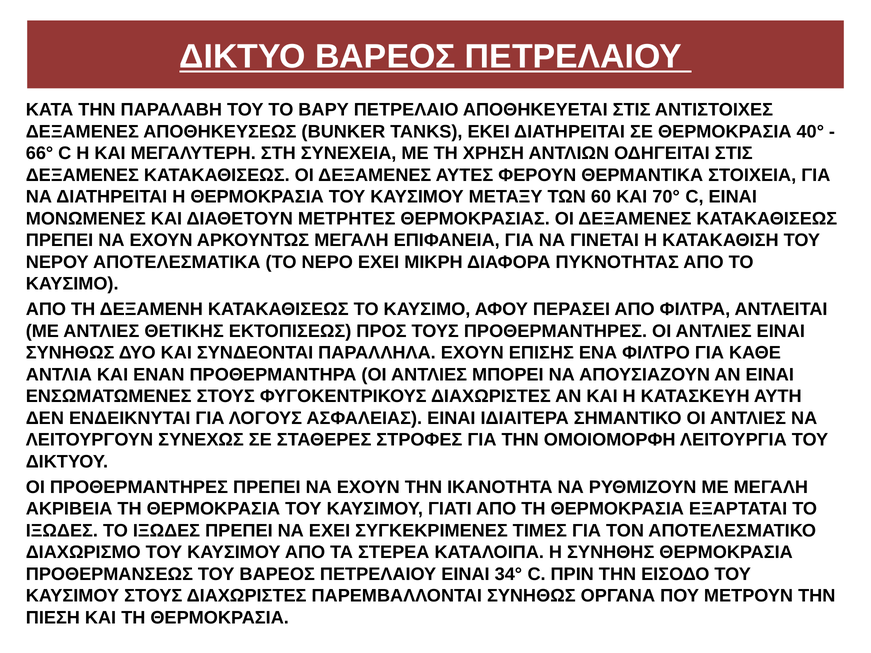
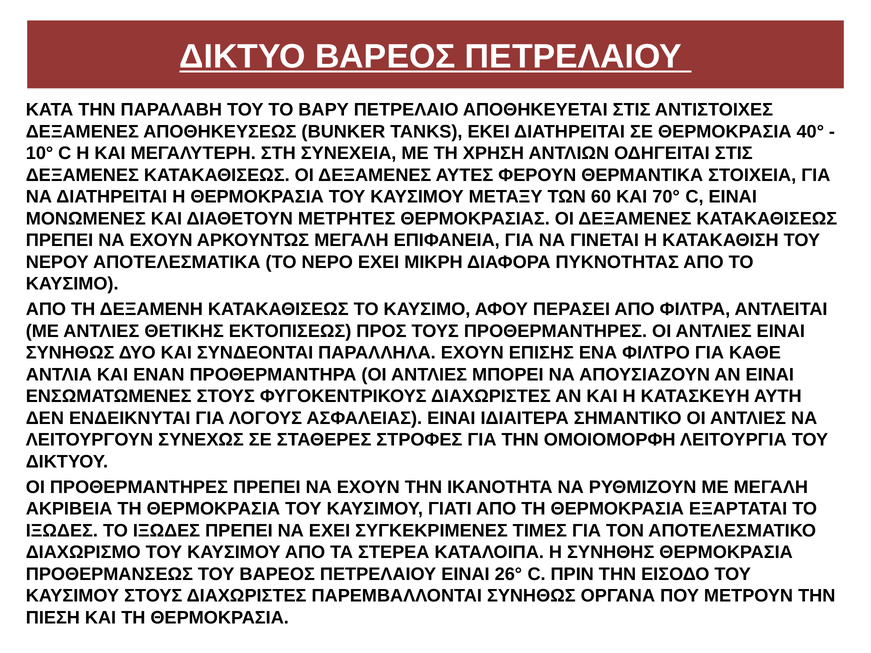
66°: 66° -> 10°
34°: 34° -> 26°
